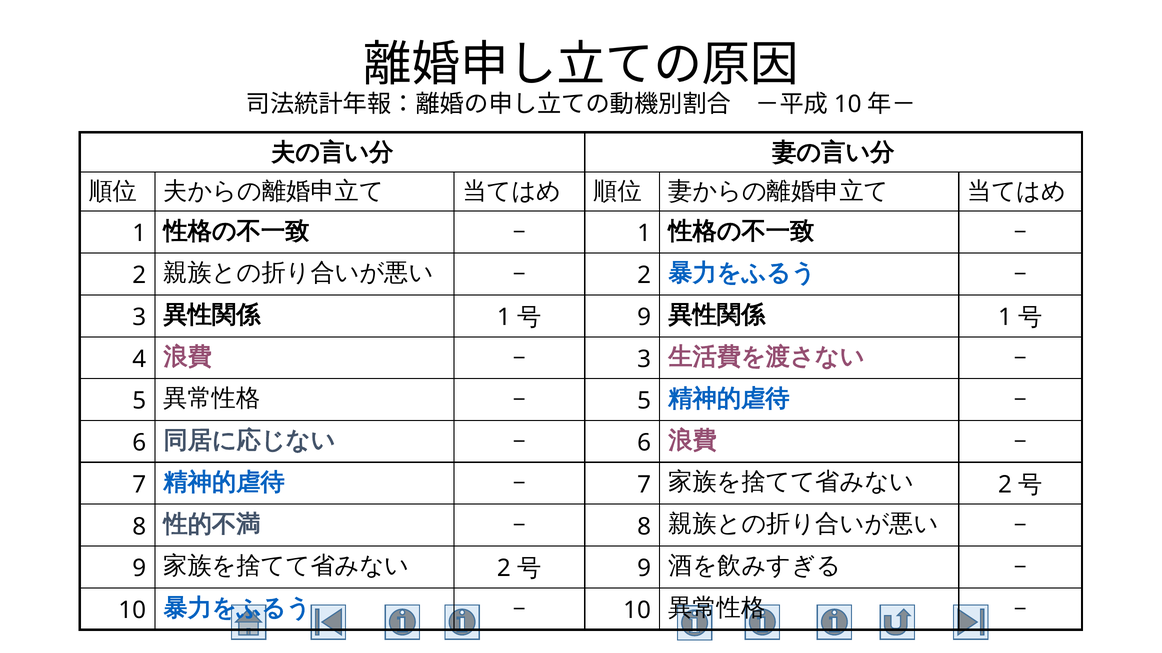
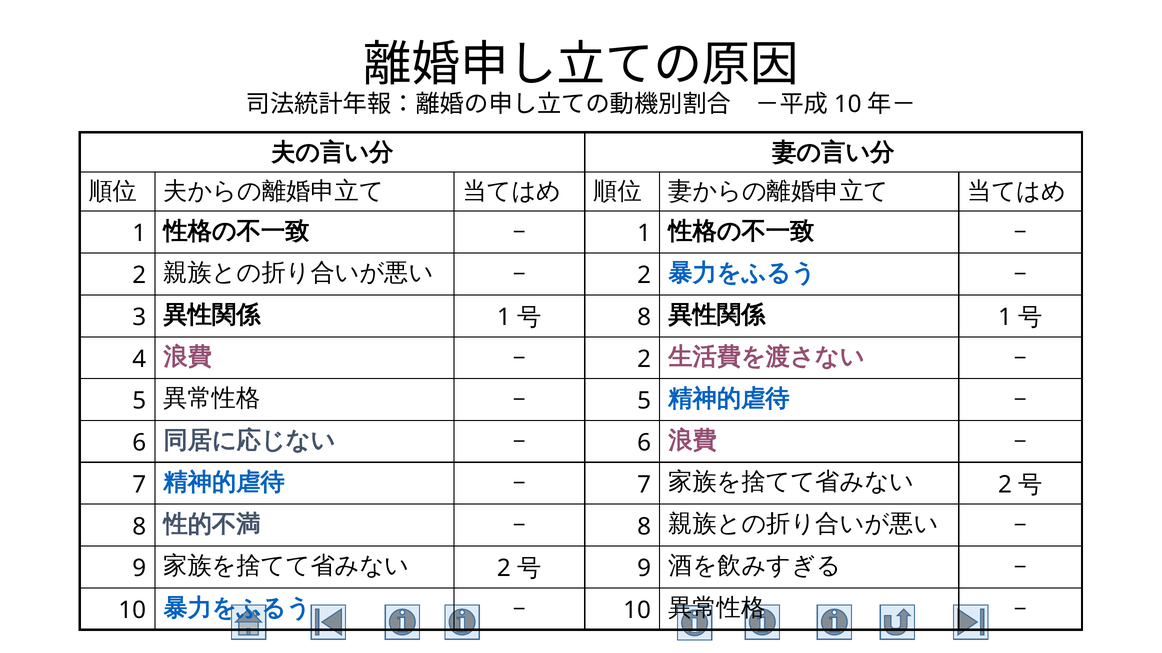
9 at (644, 317): 9 -> 8
3 at (644, 359): 3 -> 2
